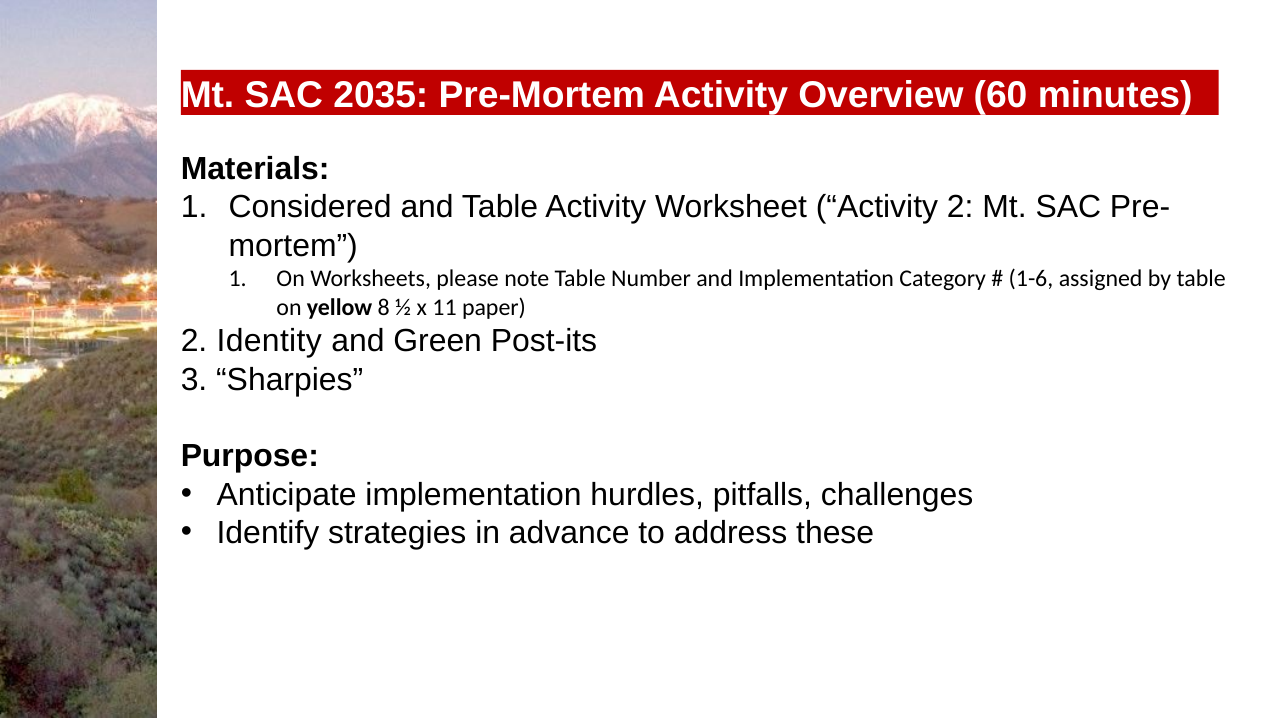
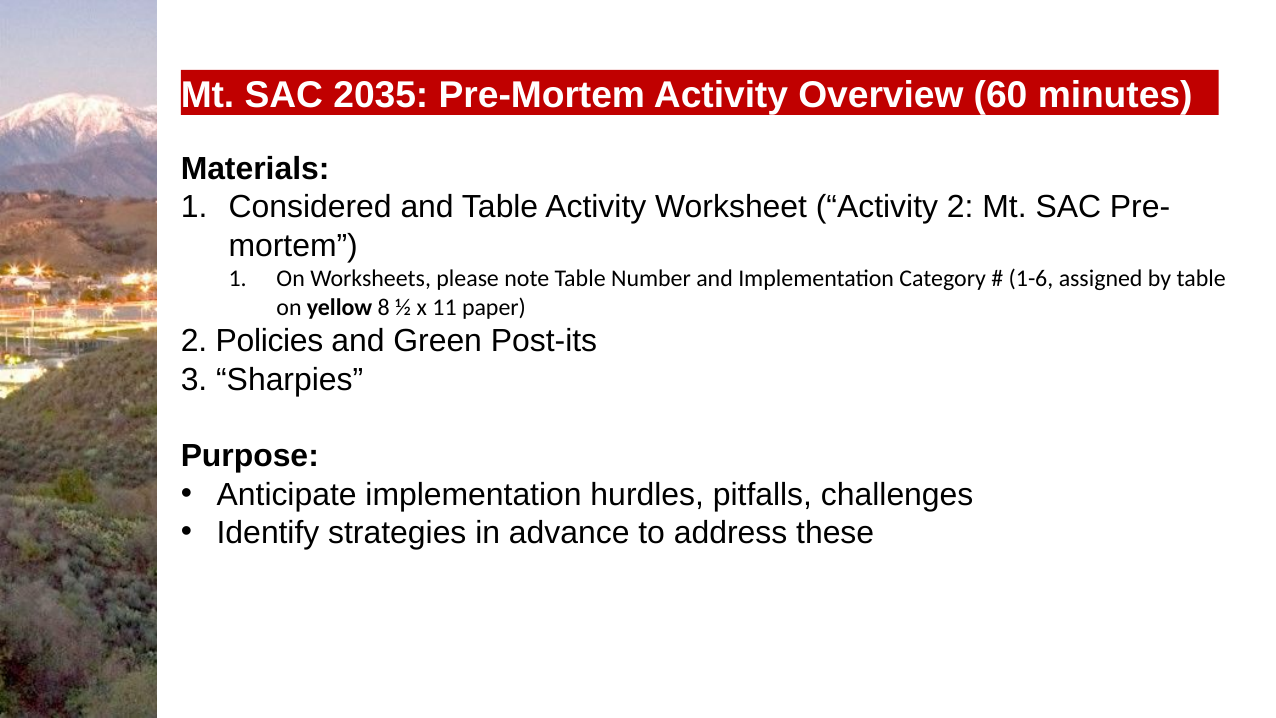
Identity: Identity -> Policies
